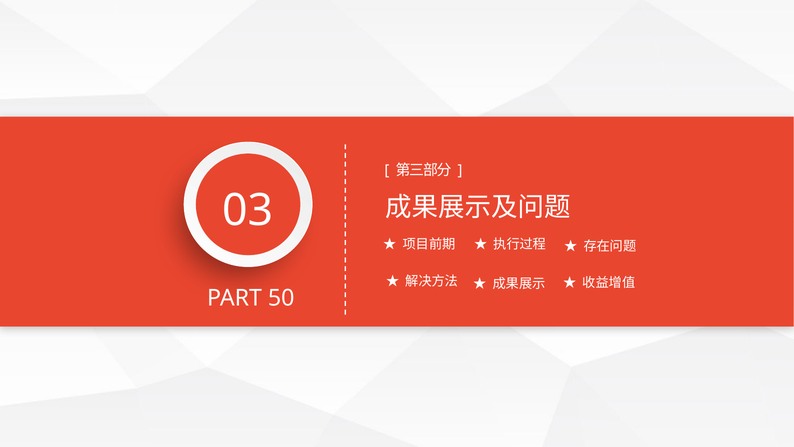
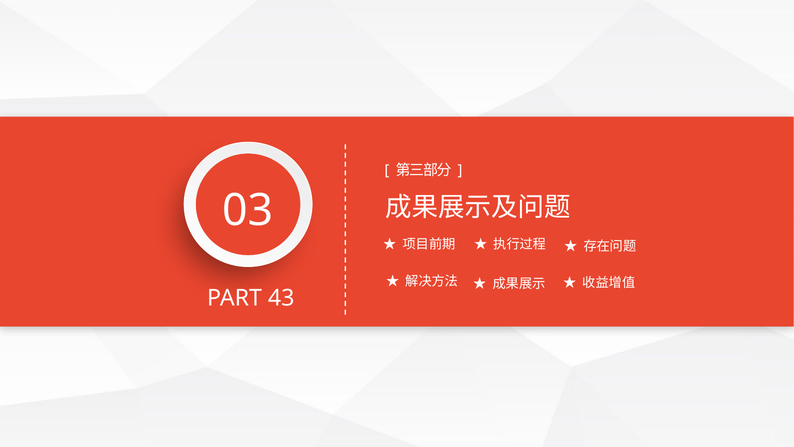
50: 50 -> 43
